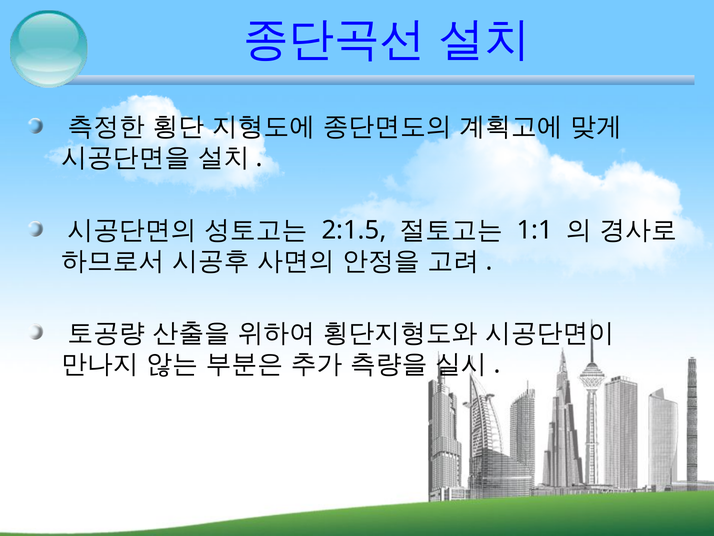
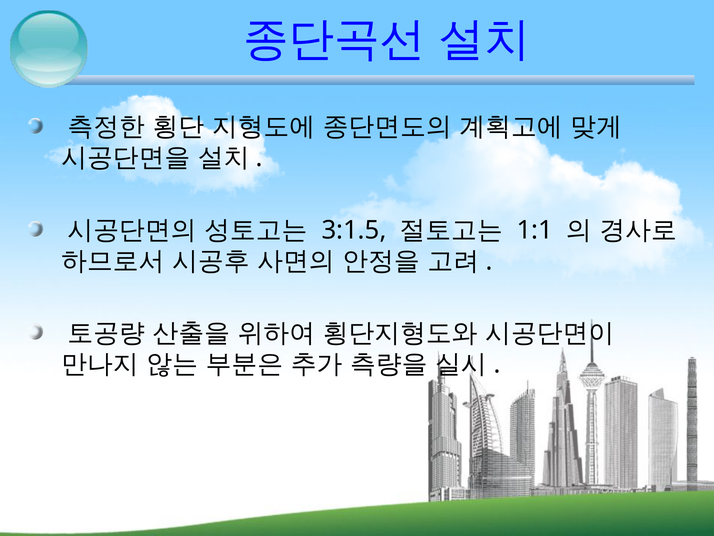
2:1.5: 2:1.5 -> 3:1.5
